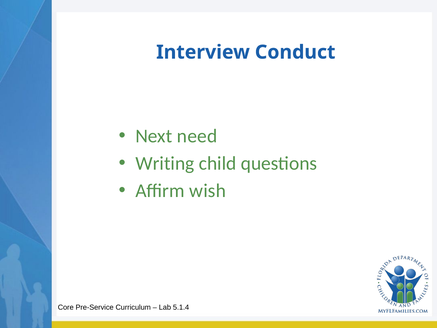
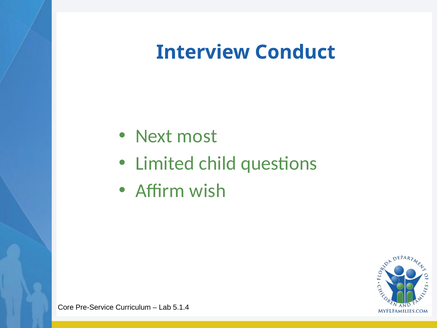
need: need -> most
Writing: Writing -> Limited
